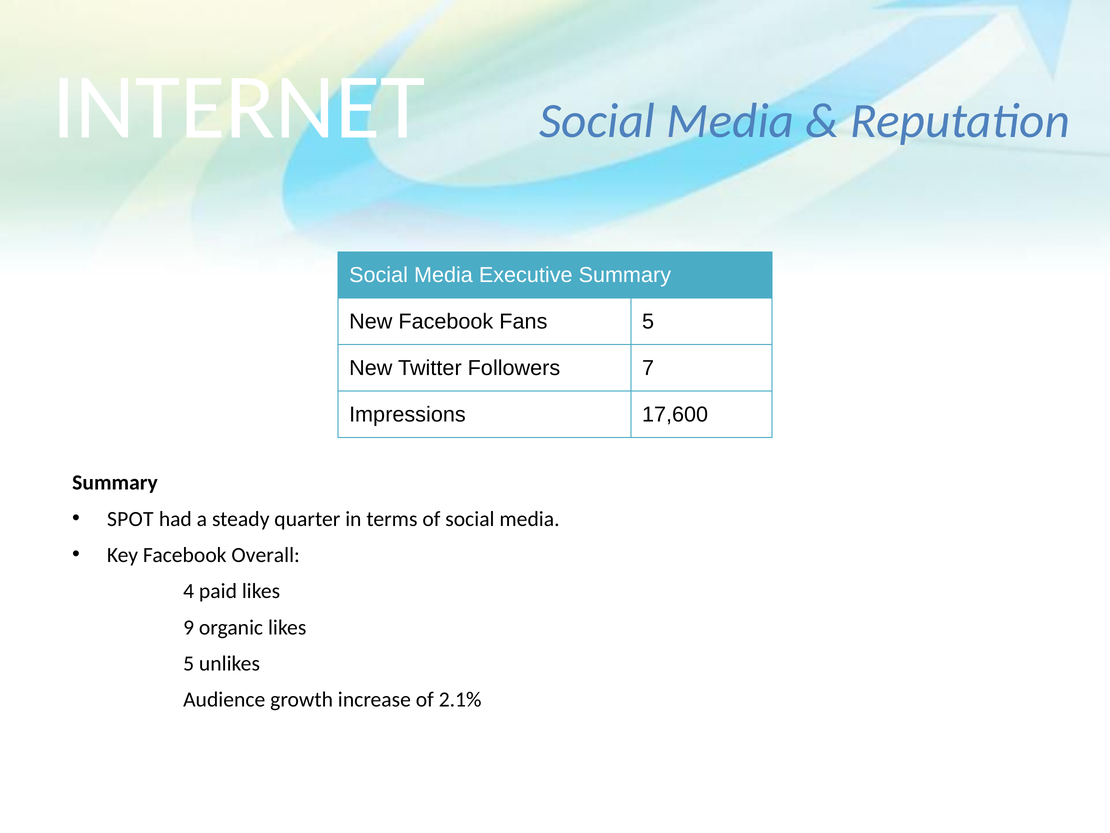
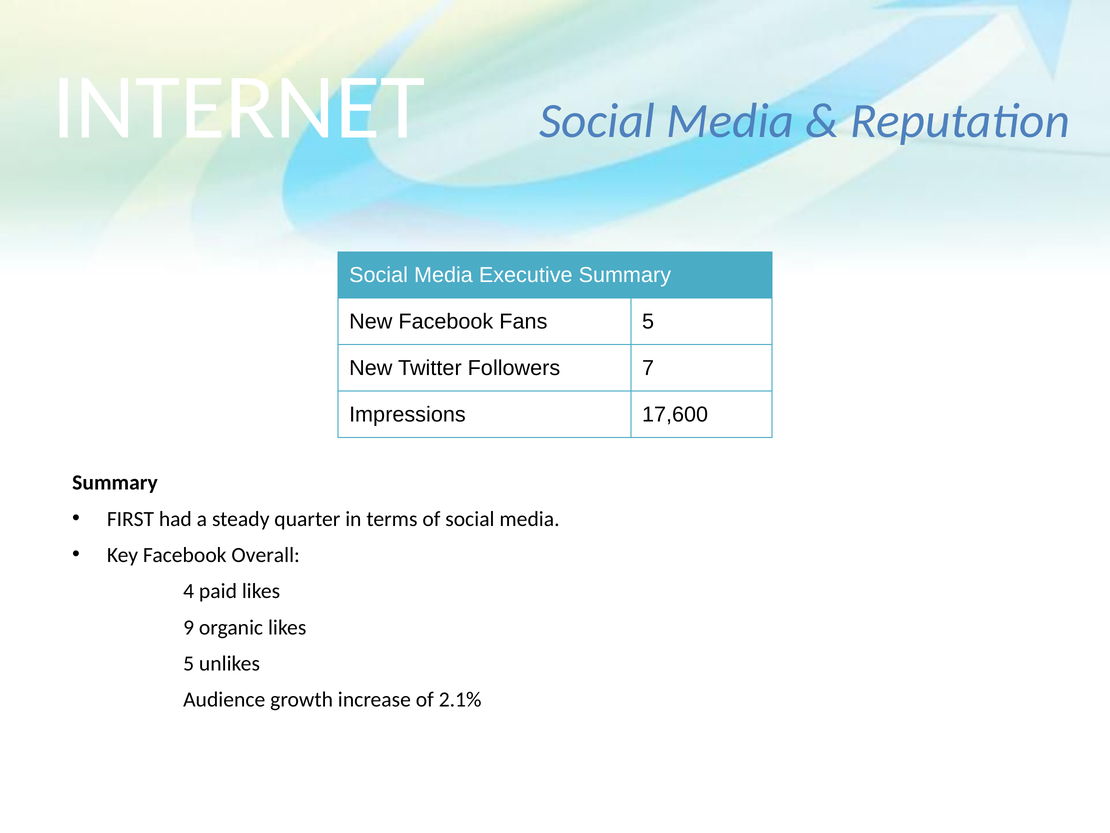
SPOT: SPOT -> FIRST
